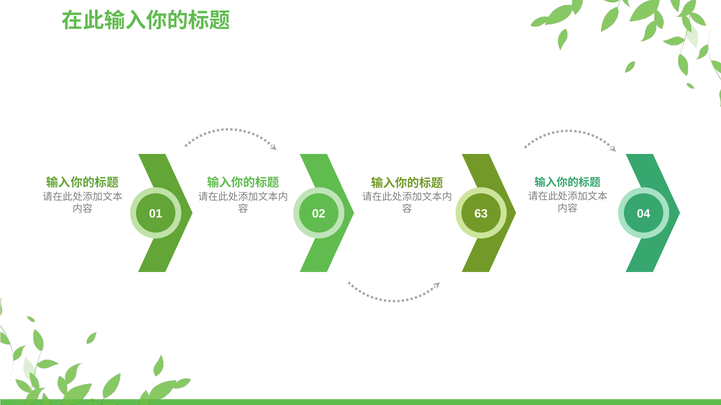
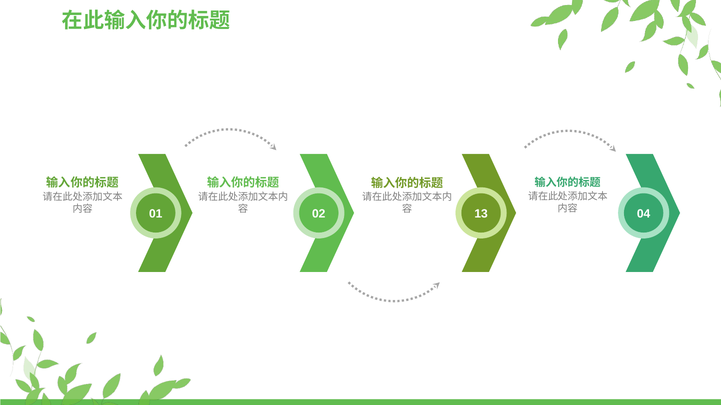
63: 63 -> 13
